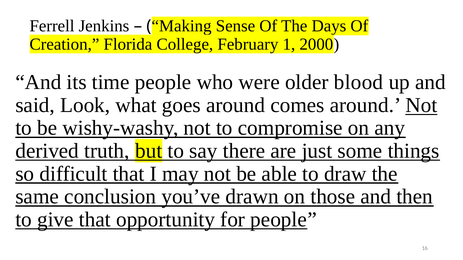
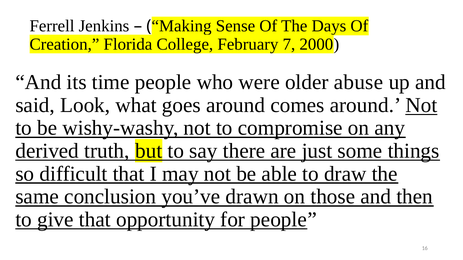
1: 1 -> 7
blood: blood -> abuse
